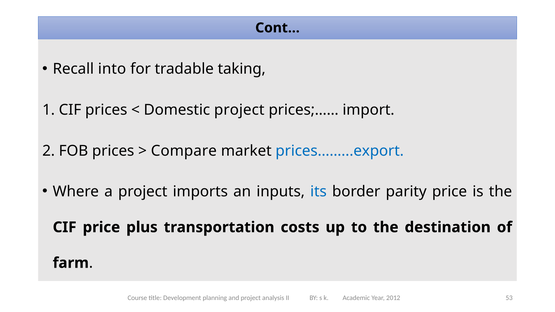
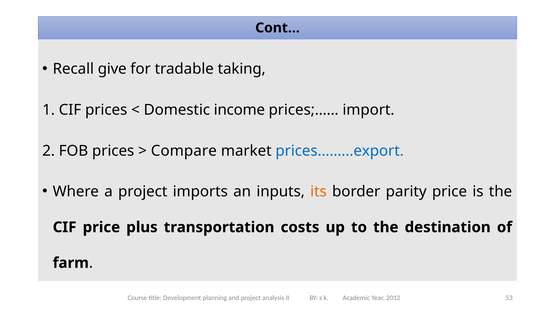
into: into -> give
Domestic project: project -> income
its colour: blue -> orange
